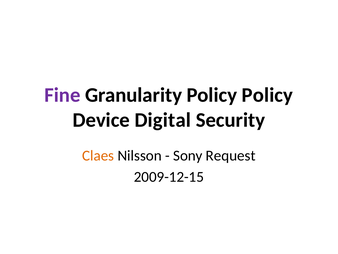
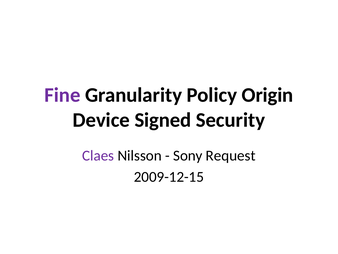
Policy Policy: Policy -> Origin
Digital: Digital -> Signed
Claes colour: orange -> purple
